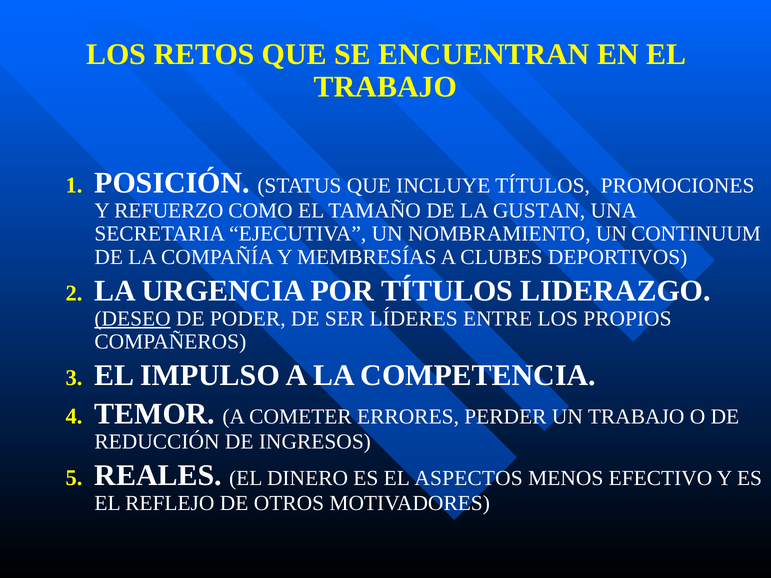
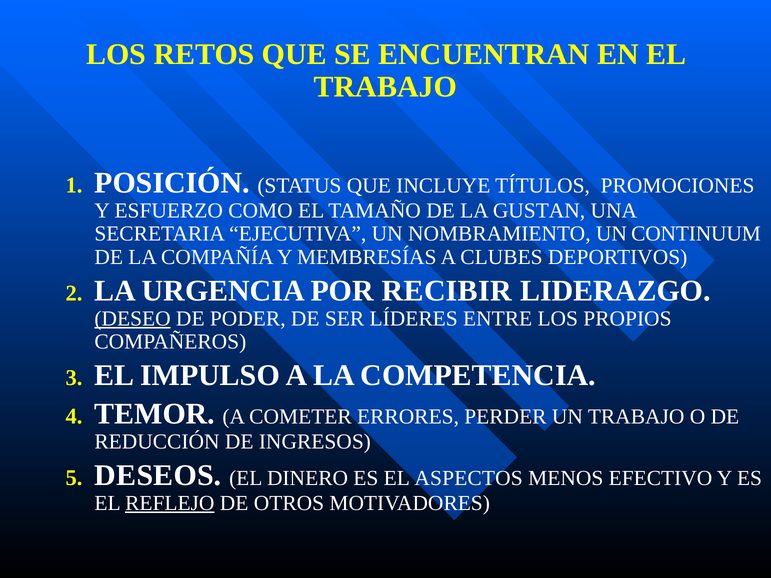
REFUERZO: REFUERZO -> ESFUERZO
POR TÍTULOS: TÍTULOS -> RECIBIR
REALES: REALES -> DESEOS
REFLEJO underline: none -> present
